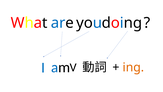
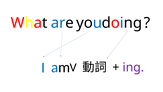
ing colour: orange -> purple
